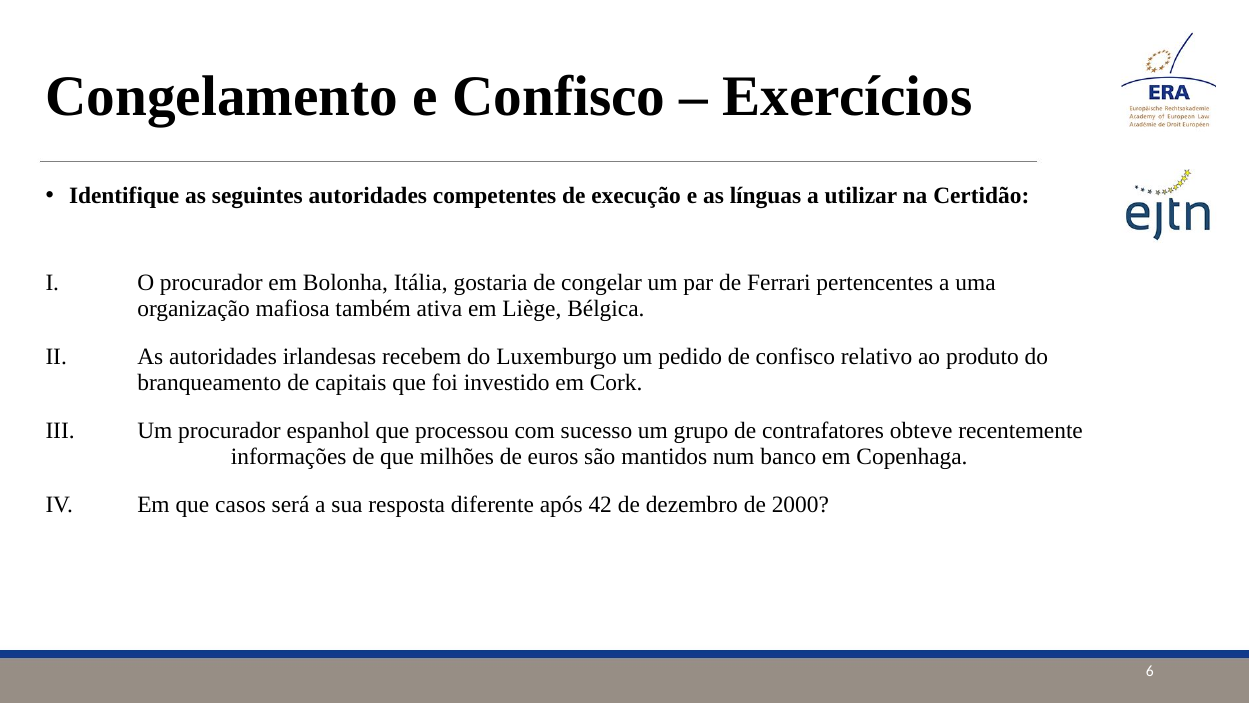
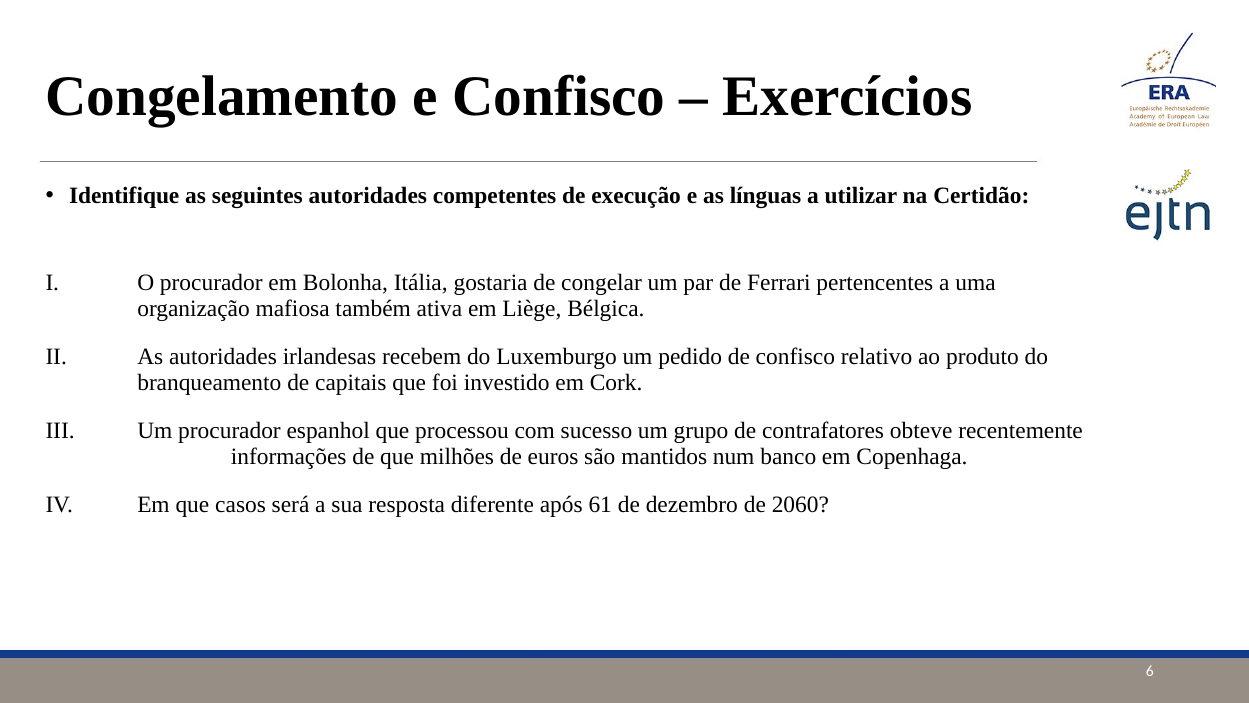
42: 42 -> 61
2000: 2000 -> 2060
